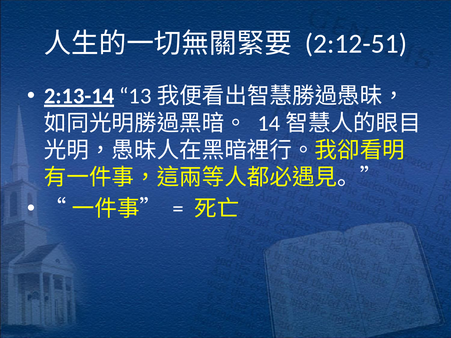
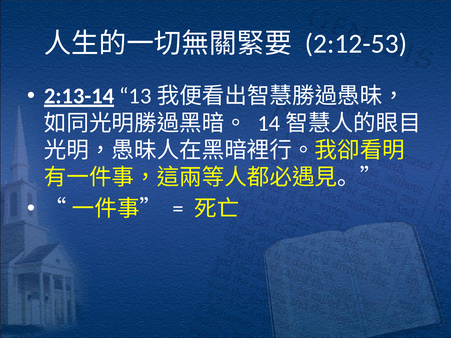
2:12-51: 2:12-51 -> 2:12-53
